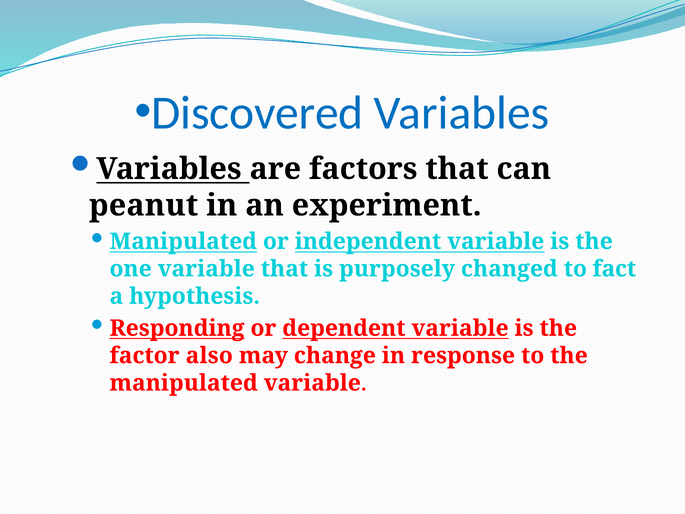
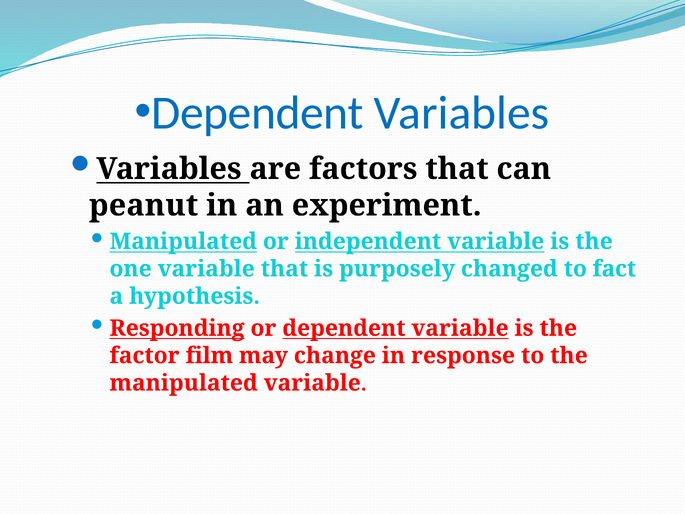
Discovered at (257, 113): Discovered -> Dependent
also: also -> film
